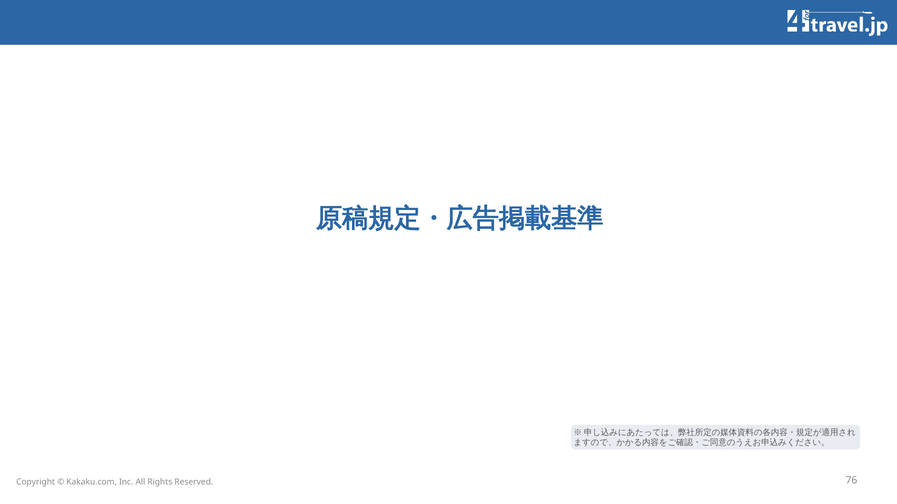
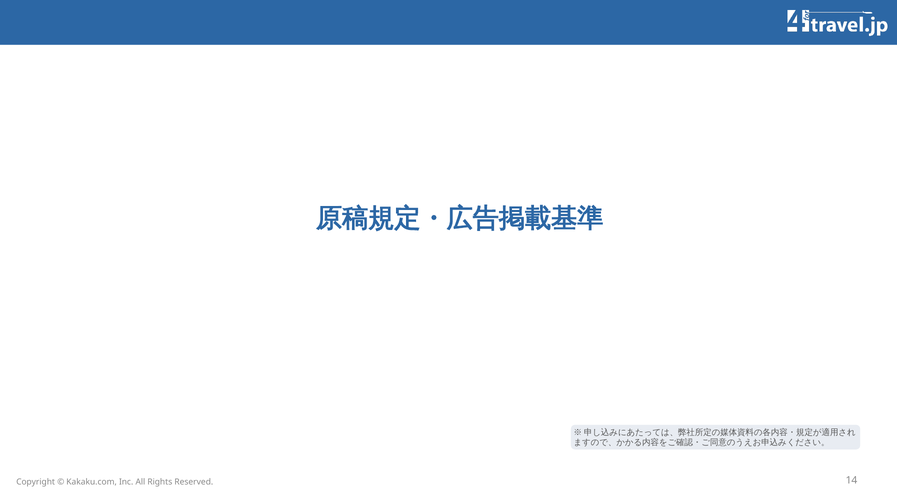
76: 76 -> 14
